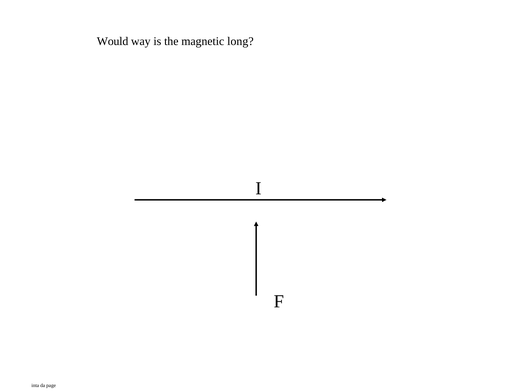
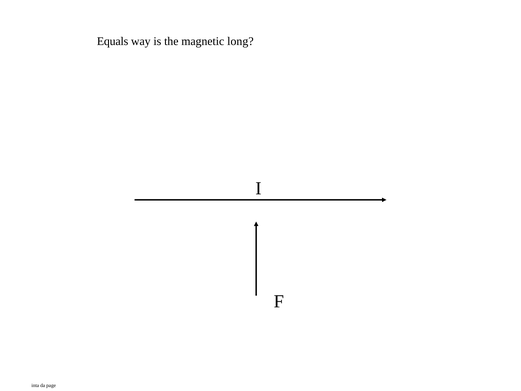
Would: Would -> Equals
